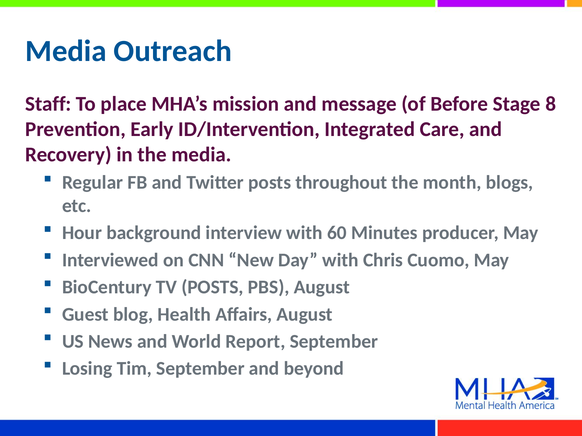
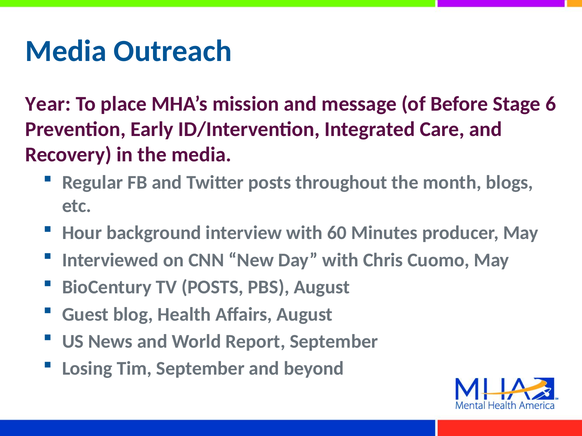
Staff: Staff -> Year
8: 8 -> 6
